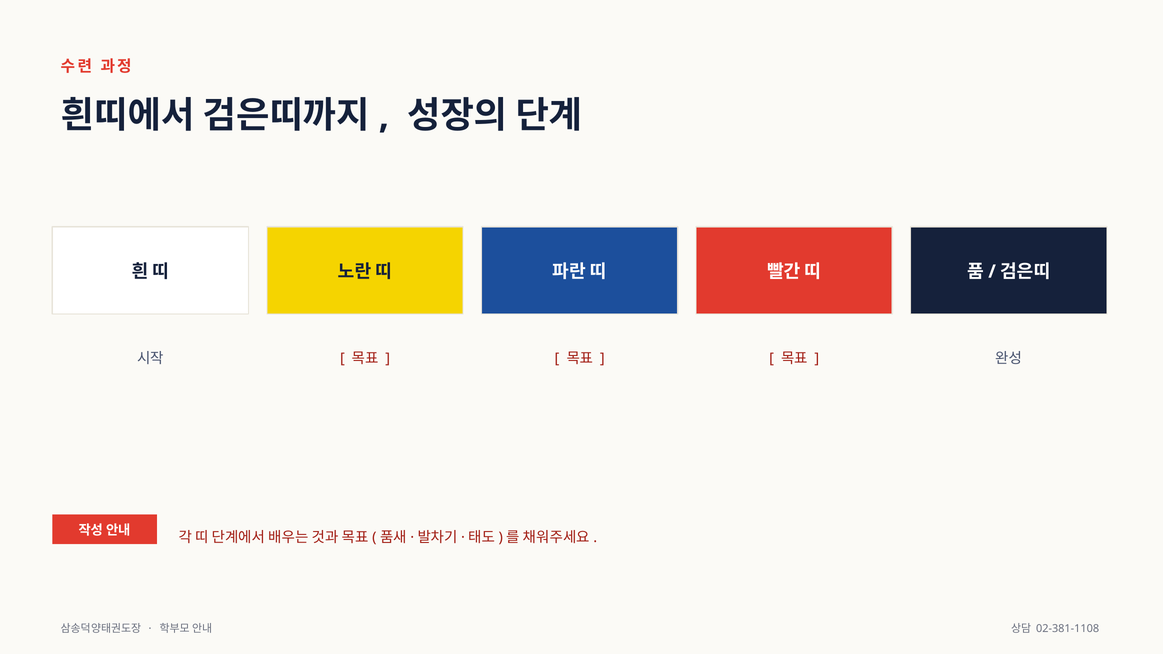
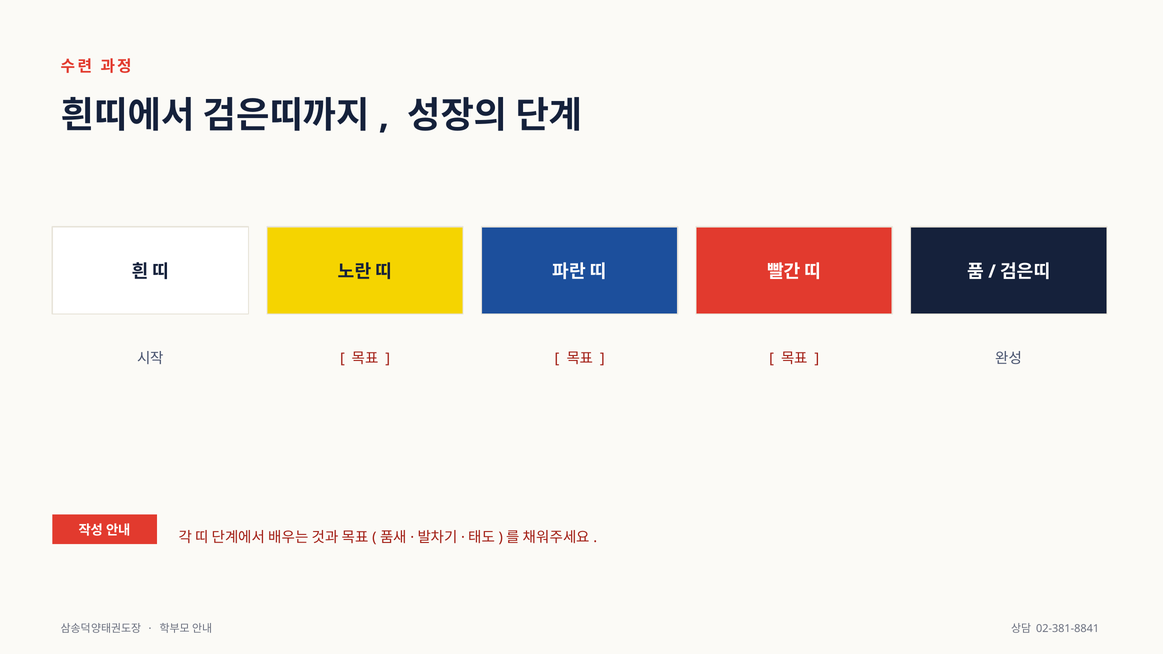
02-381-1108: 02-381-1108 -> 02-381-8841
